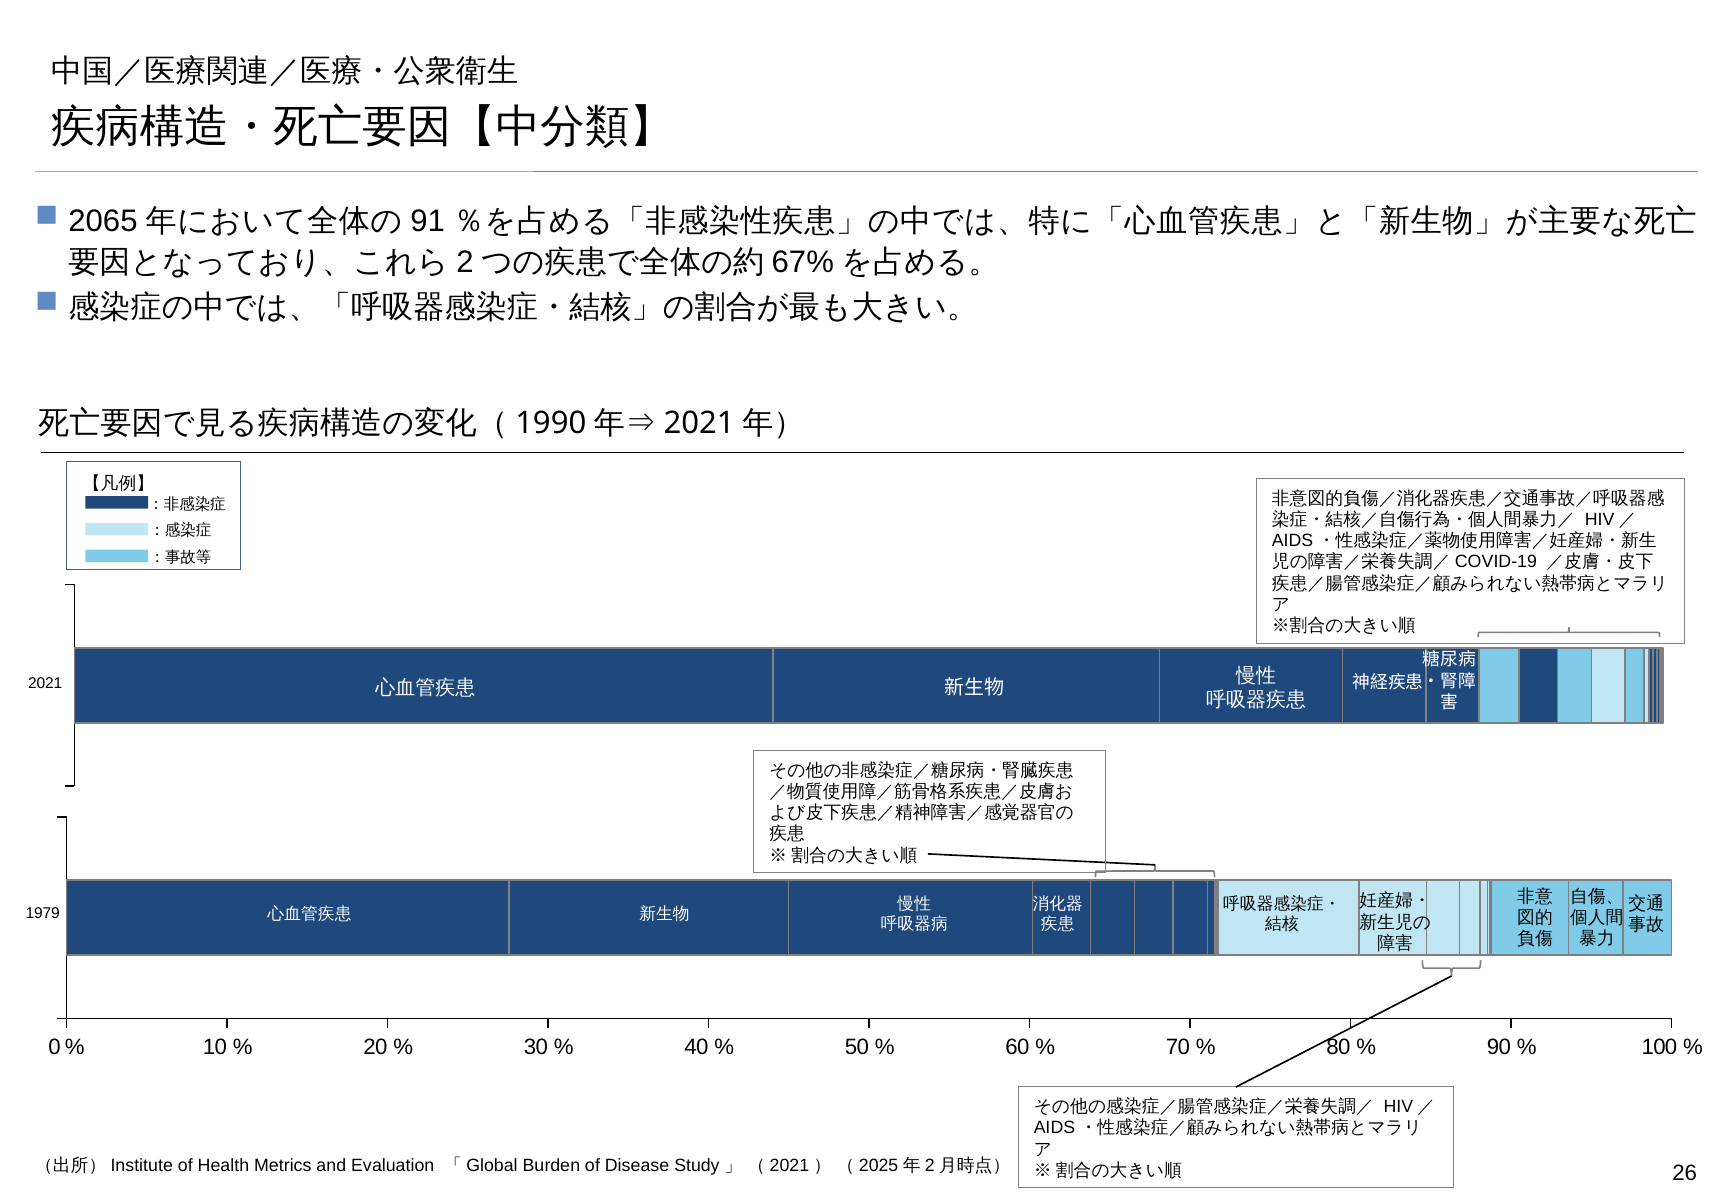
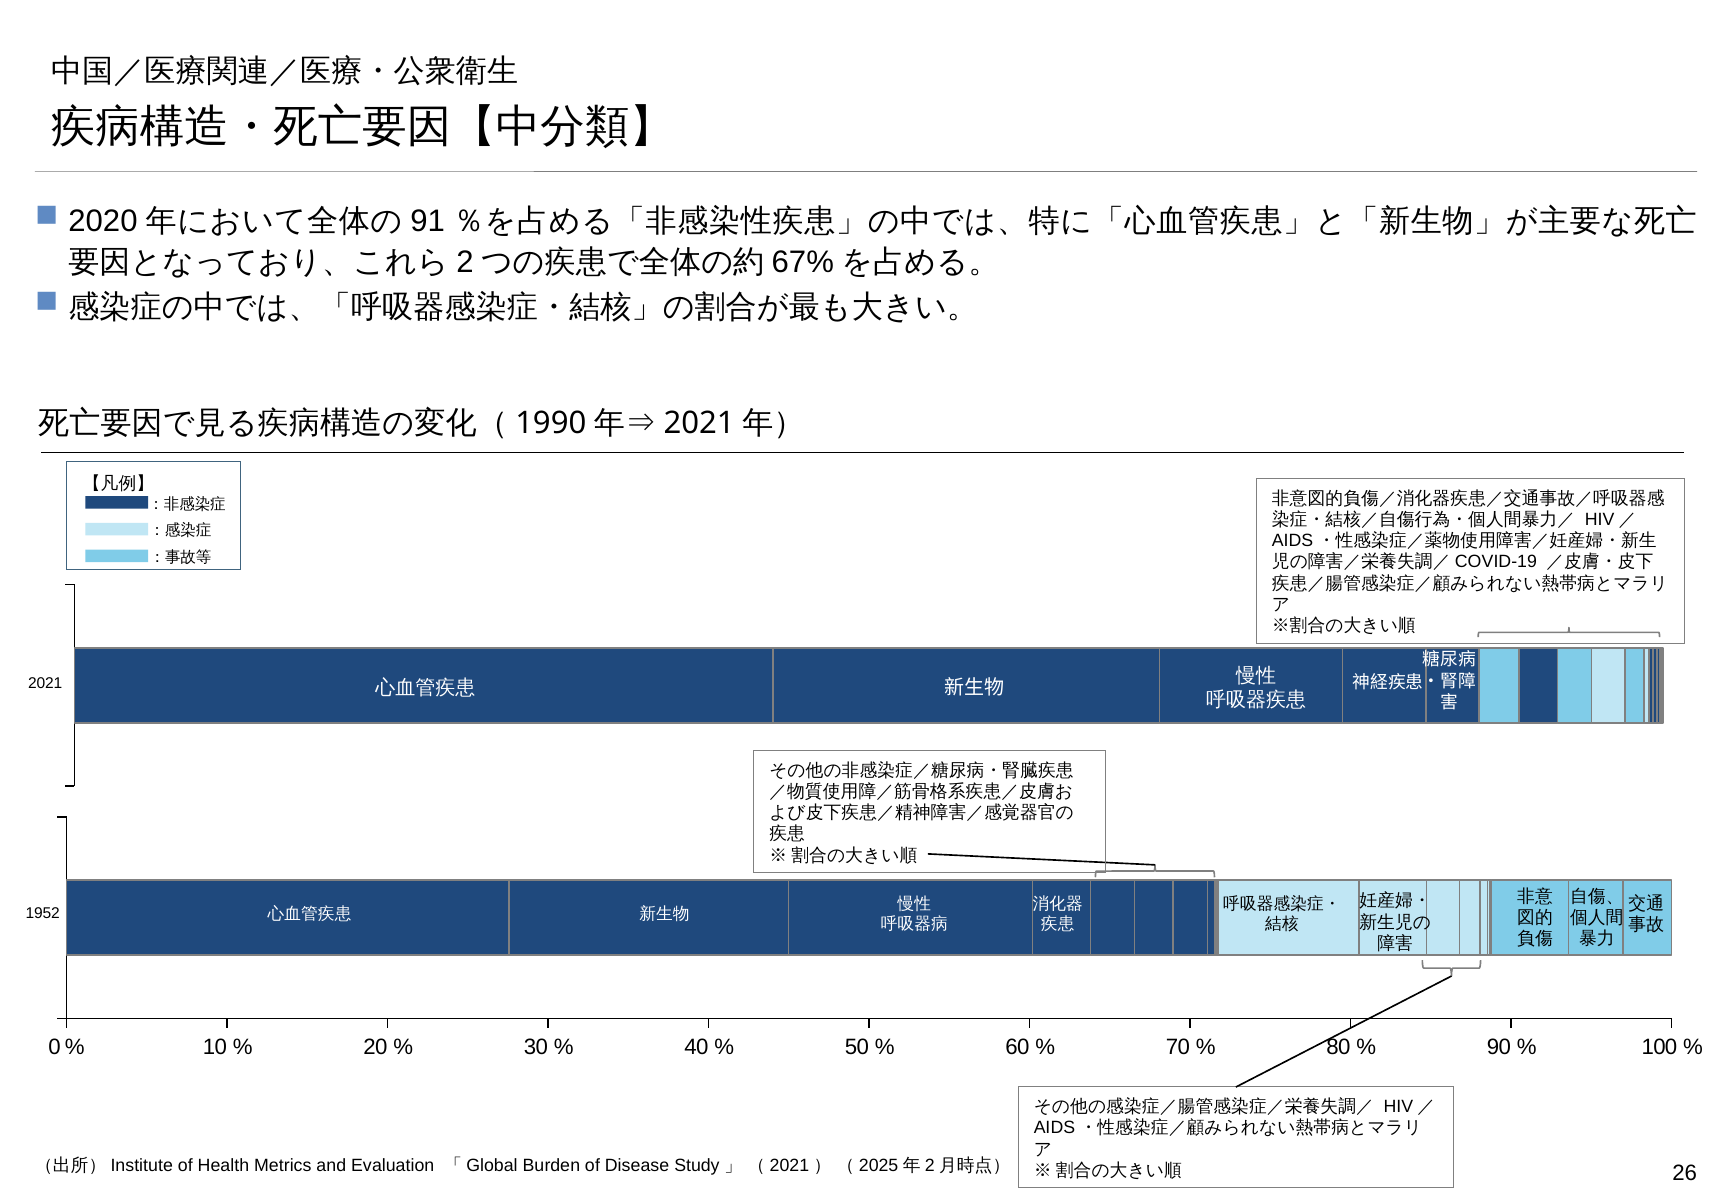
2065: 2065 -> 2020
1979: 1979 -> 1952
